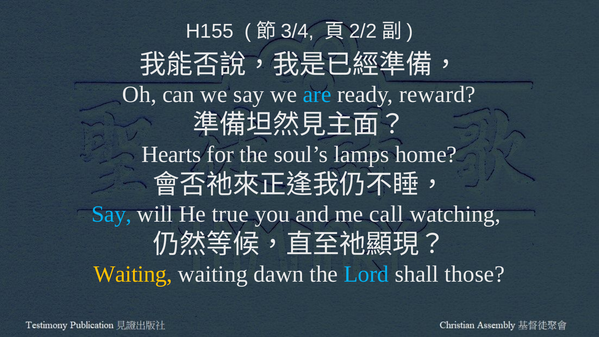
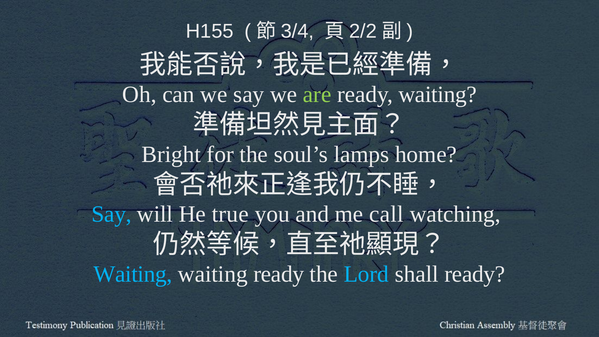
are colour: light blue -> light green
ready reward: reward -> waiting
Hearts: Hearts -> Bright
Waiting at (133, 274) colour: yellow -> light blue
waiting dawn: dawn -> ready
shall those: those -> ready
